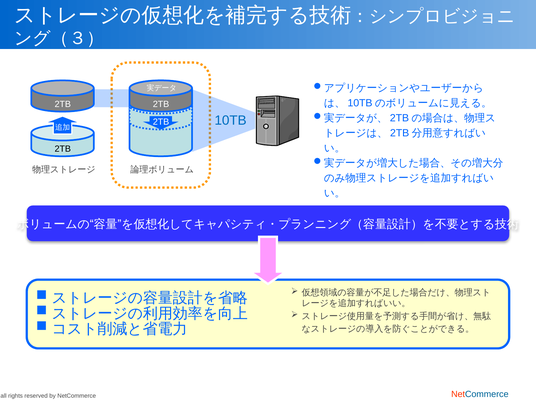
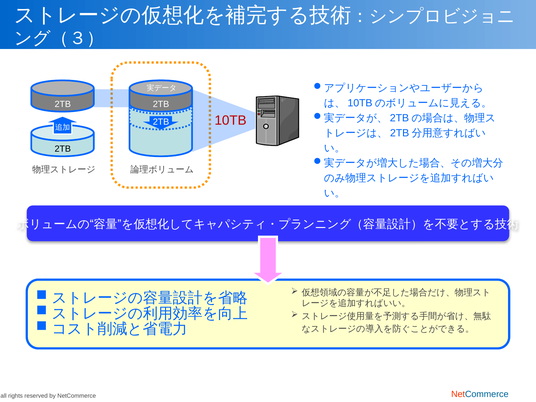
10TB colour: blue -> red
